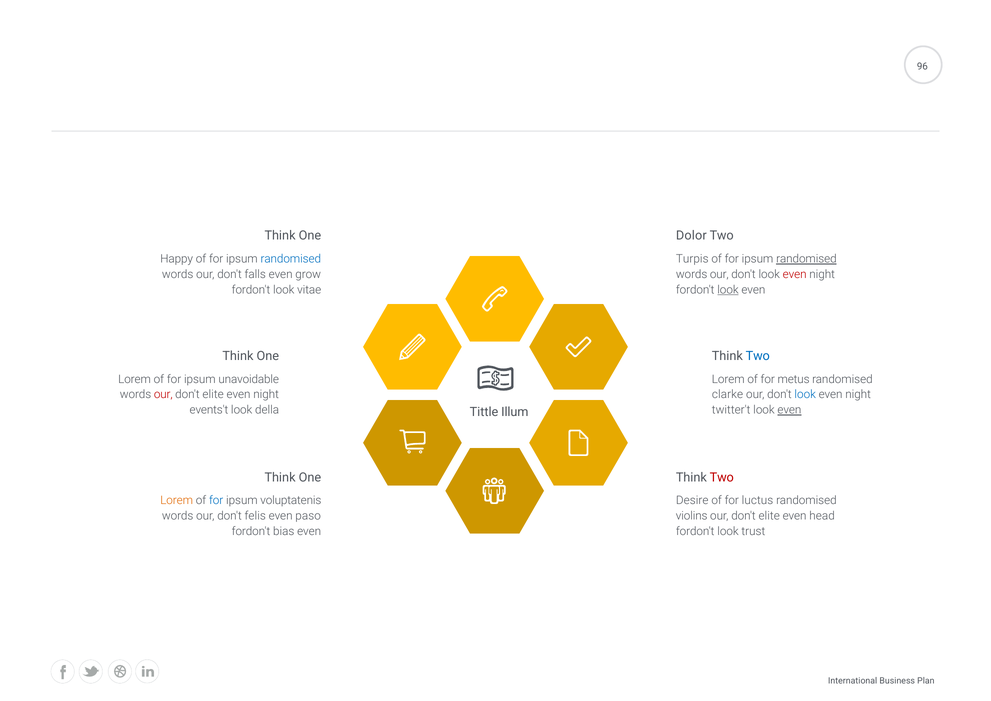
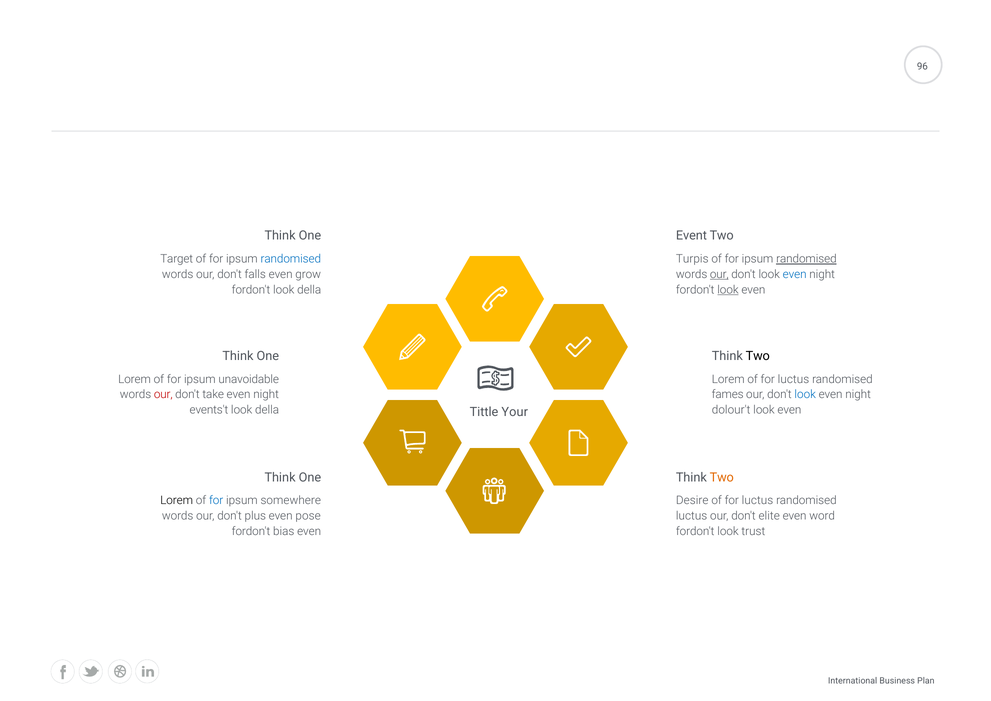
Dolor: Dolor -> Event
Happy: Happy -> Target
our at (719, 274) underline: none -> present
even at (795, 274) colour: red -> blue
fordon't look vitae: vitae -> della
Two at (758, 356) colour: blue -> black
Lorem of for metus: metus -> luctus
elite at (213, 394): elite -> take
clarke: clarke -> fames
twitter't: twitter't -> dolour't
even at (789, 410) underline: present -> none
Illum: Illum -> Your
Two at (722, 477) colour: red -> orange
Lorem at (177, 500) colour: orange -> black
voluptatenis: voluptatenis -> somewhere
felis: felis -> plus
paso: paso -> pose
violins at (692, 516): violins -> luctus
head: head -> word
